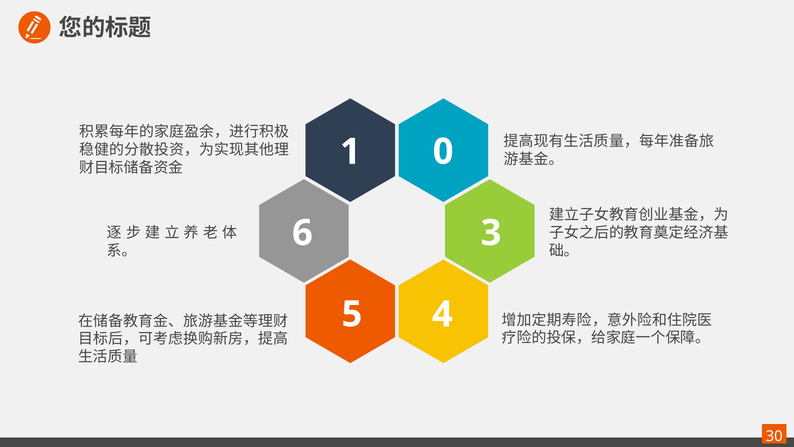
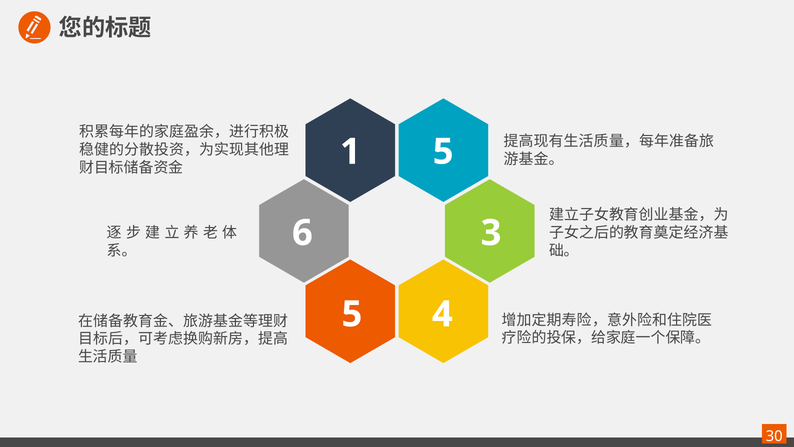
1 0: 0 -> 5
